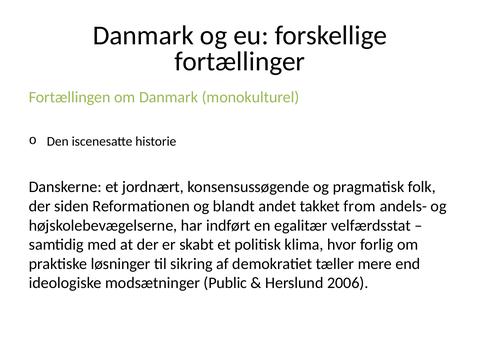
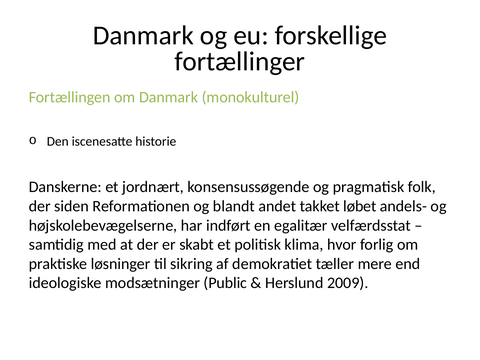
from: from -> løbet
2006: 2006 -> 2009
